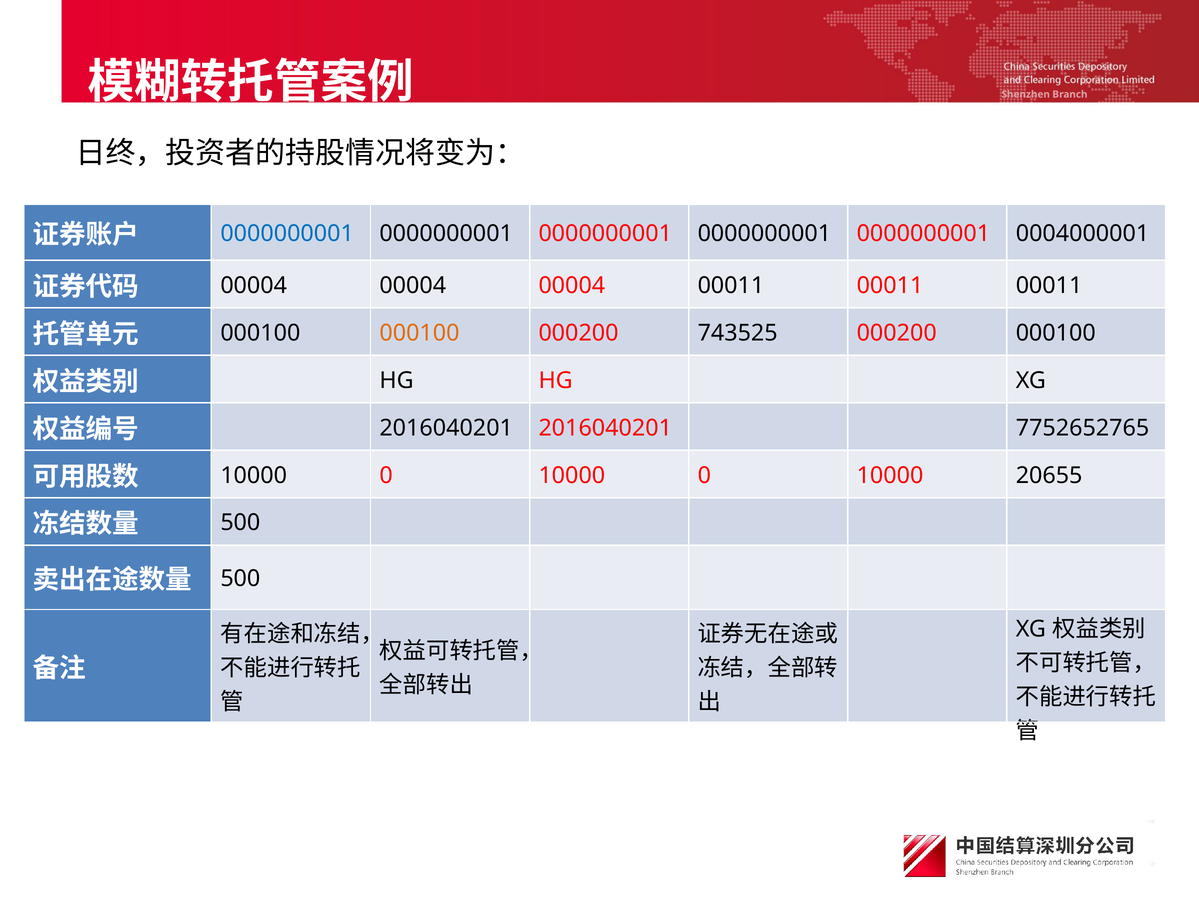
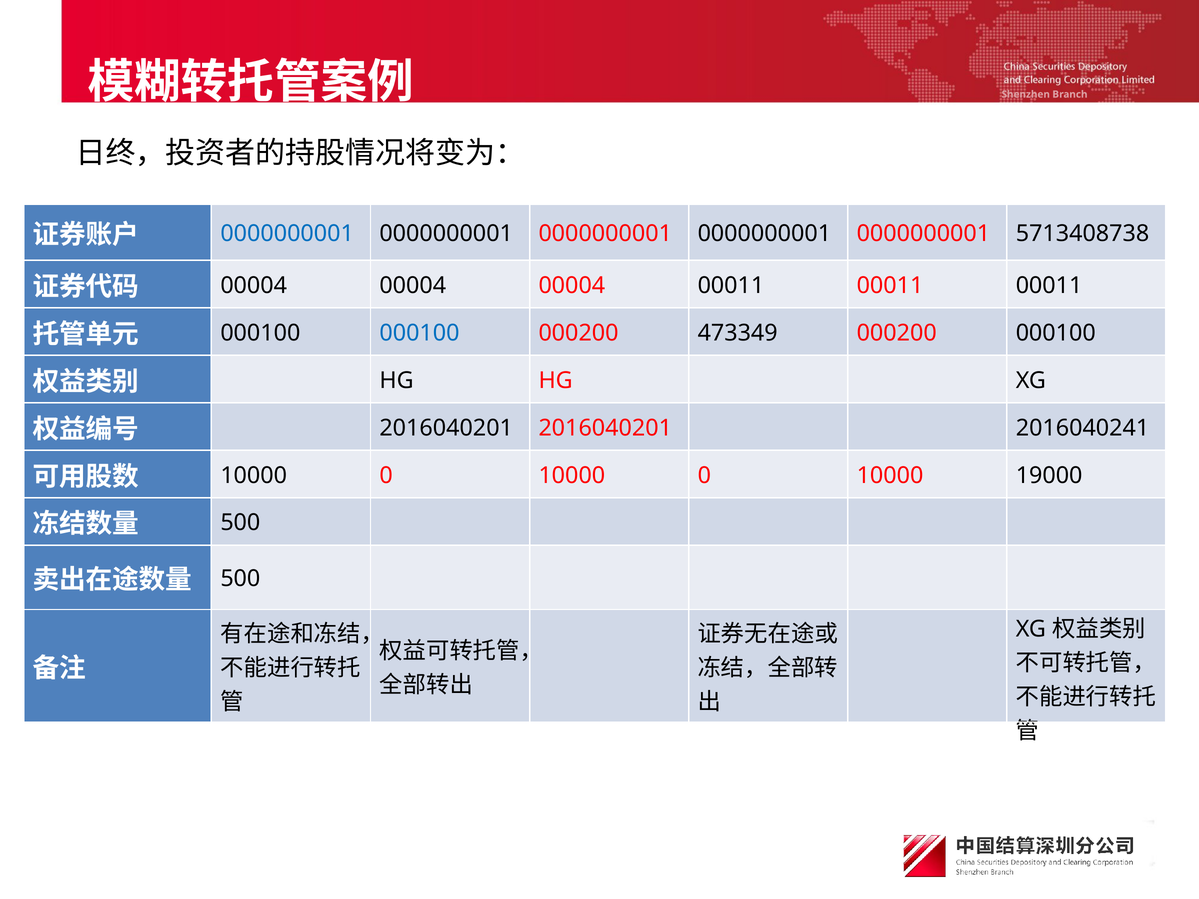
0004000001: 0004000001 -> 5713408738
000100 at (419, 333) colour: orange -> blue
743525: 743525 -> 473349
7752652765: 7752652765 -> 2016040241
20655: 20655 -> 19000
